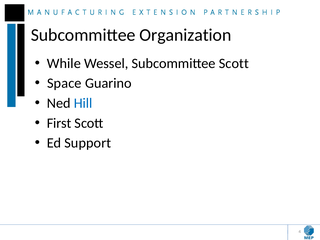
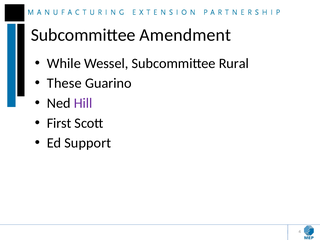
Organization: Organization -> Amendment
Subcommittee Scott: Scott -> Rural
Space: Space -> These
Hill colour: blue -> purple
